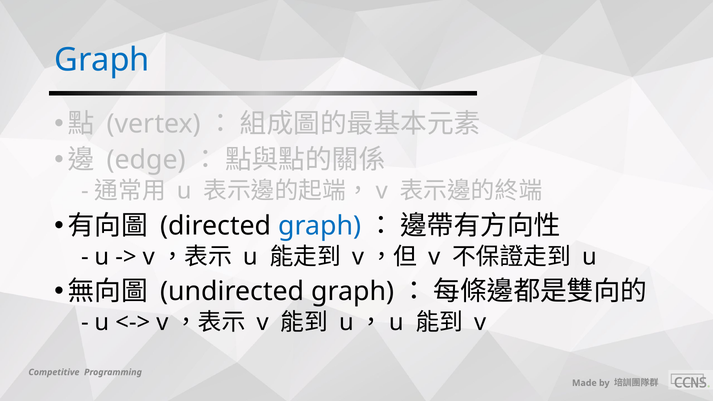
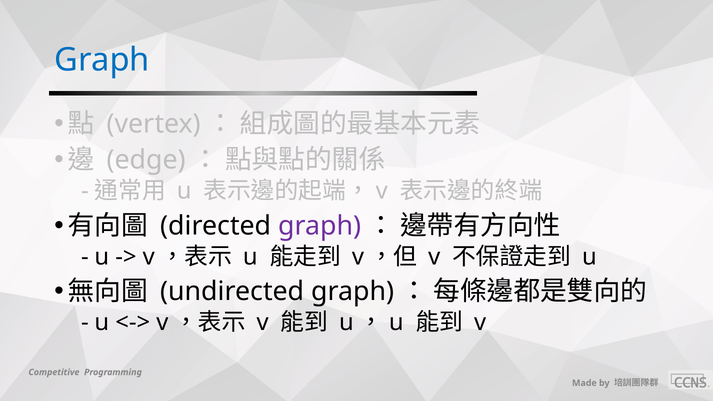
graph at (320, 226) colour: blue -> purple
